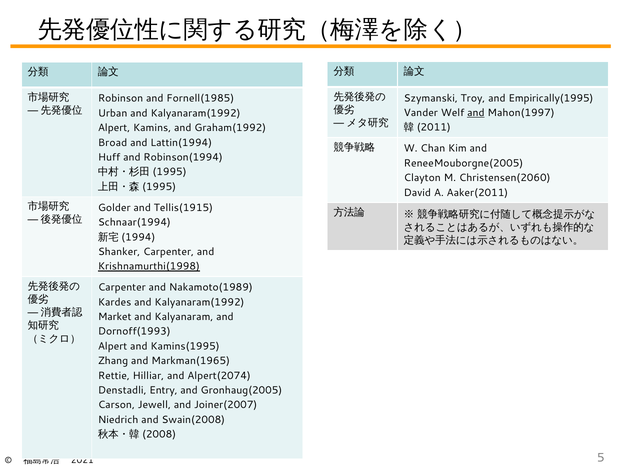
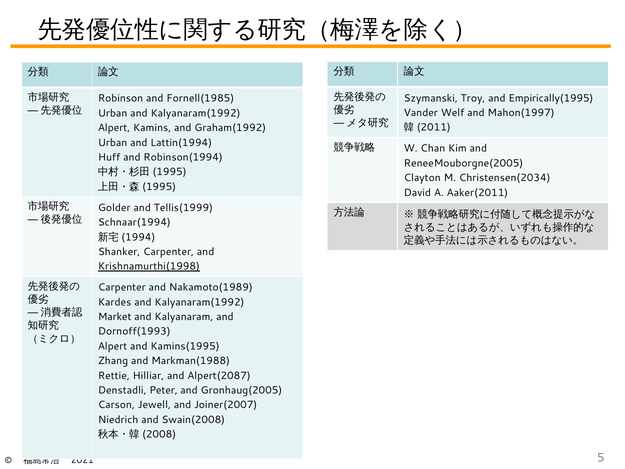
and at (476, 113) underline: present -> none
Broad at (113, 143): Broad -> Urban
Christensen(2060: Christensen(2060 -> Christensen(2034
Tellis(1915: Tellis(1915 -> Tellis(1999
Markman(1965: Markman(1965 -> Markman(1988
Alpert(2074: Alpert(2074 -> Alpert(2087
Entry: Entry -> Peter
